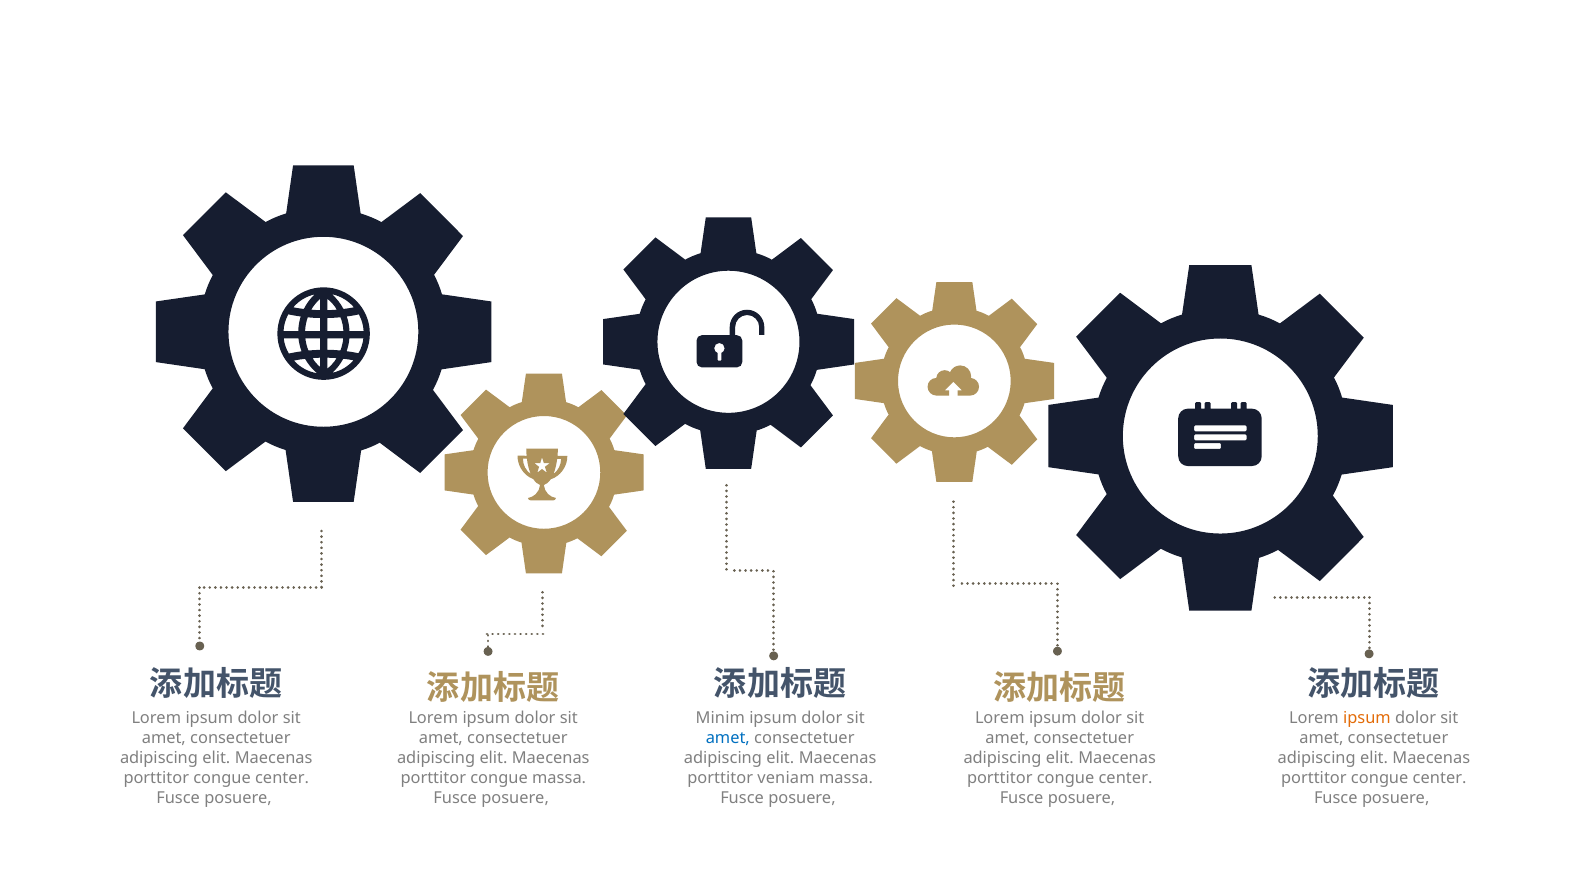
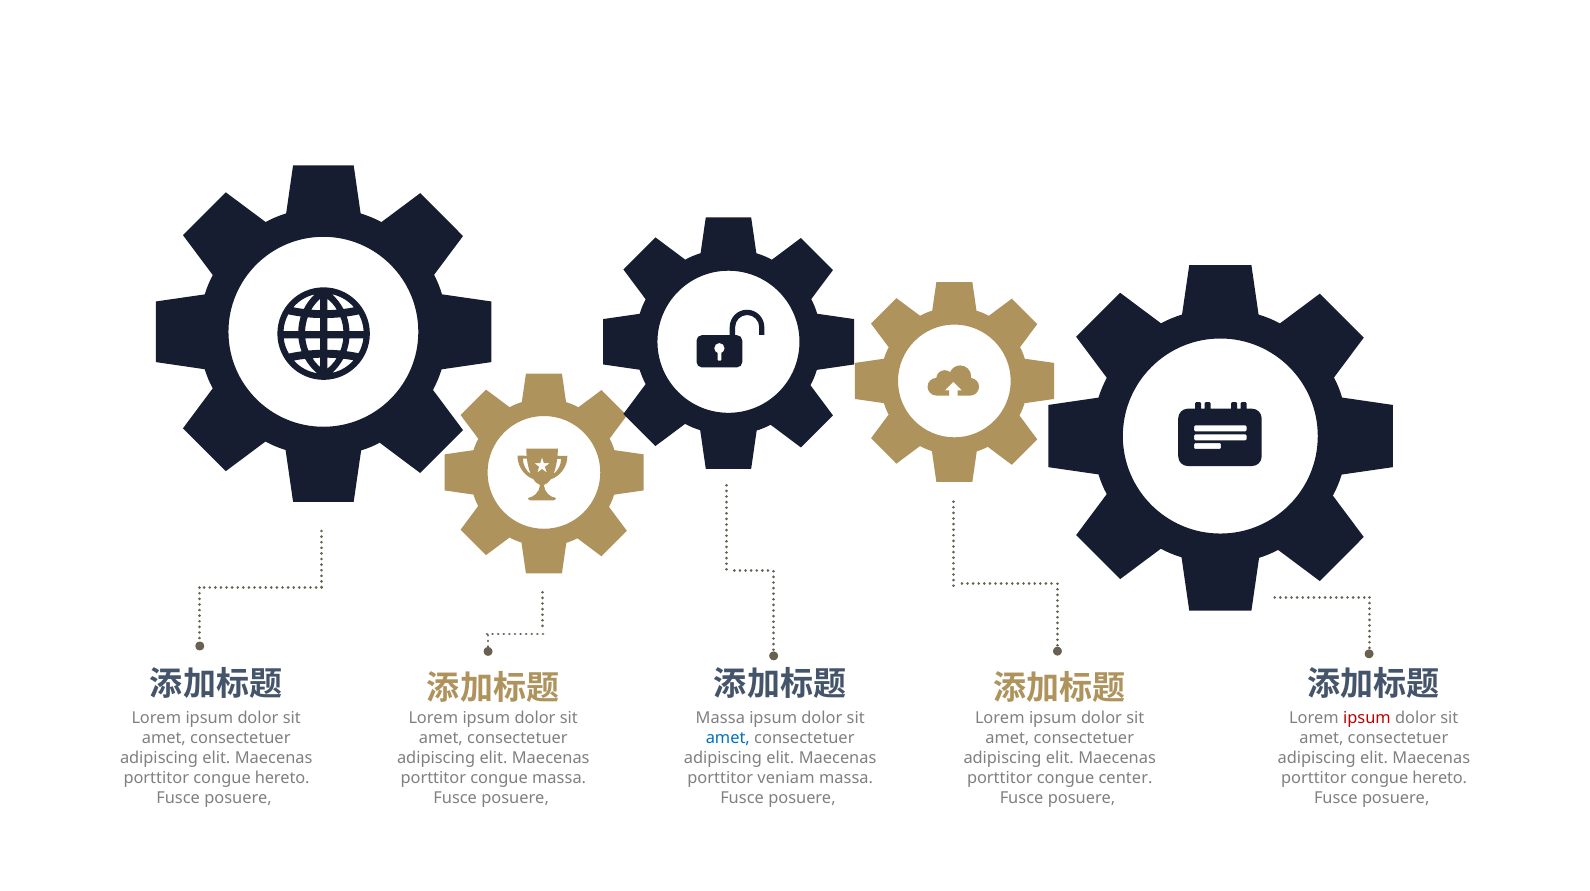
Minim at (720, 718): Minim -> Massa
ipsum at (1367, 718) colour: orange -> red
center at (282, 777): center -> hereto
center at (1440, 777): center -> hereto
